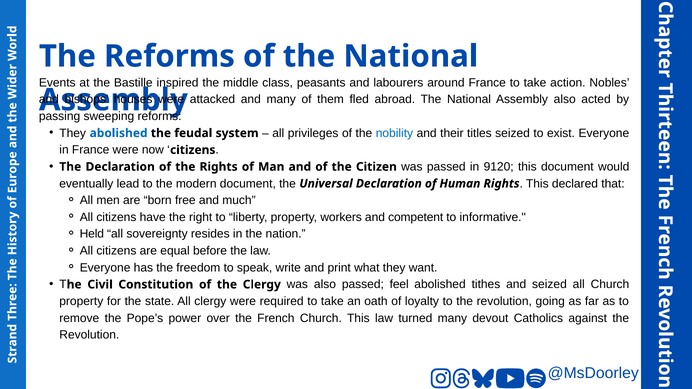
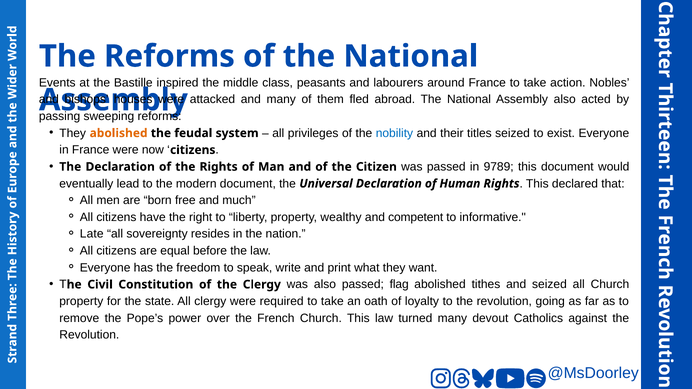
abolished at (119, 133) colour: blue -> orange
9120: 9120 -> 9789
workers: workers -> wealthy
Held: Held -> Late
feel: feel -> flag
